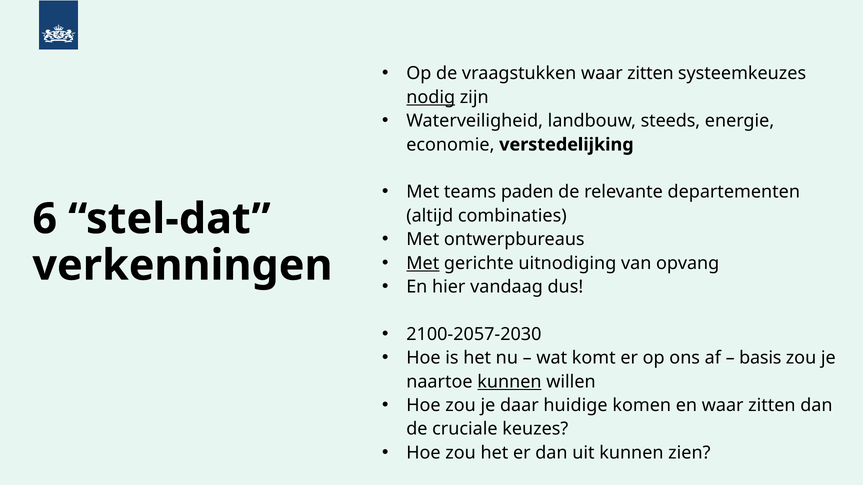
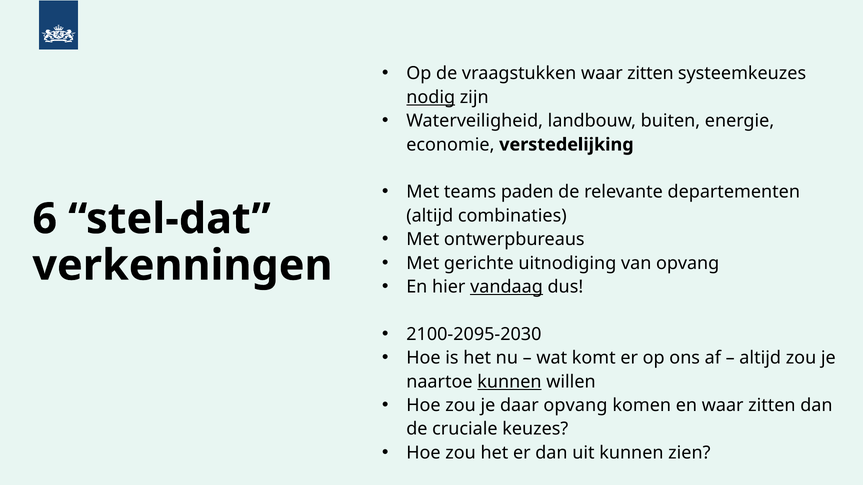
steeds: steeds -> buiten
Met at (423, 263) underline: present -> none
vandaag underline: none -> present
2100-2057-2030: 2100-2057-2030 -> 2100-2095-2030
basis at (760, 358): basis -> altijd
daar huidige: huidige -> opvang
